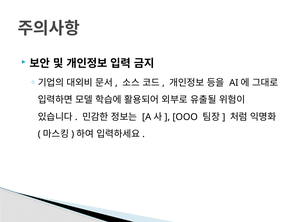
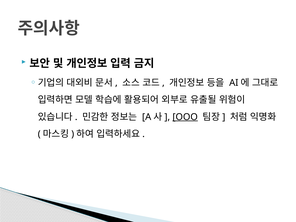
OOO underline: none -> present
